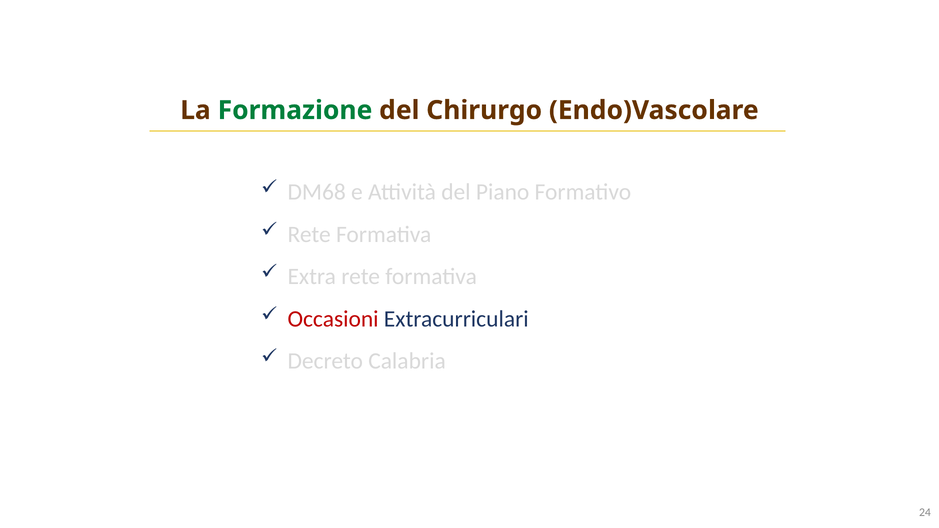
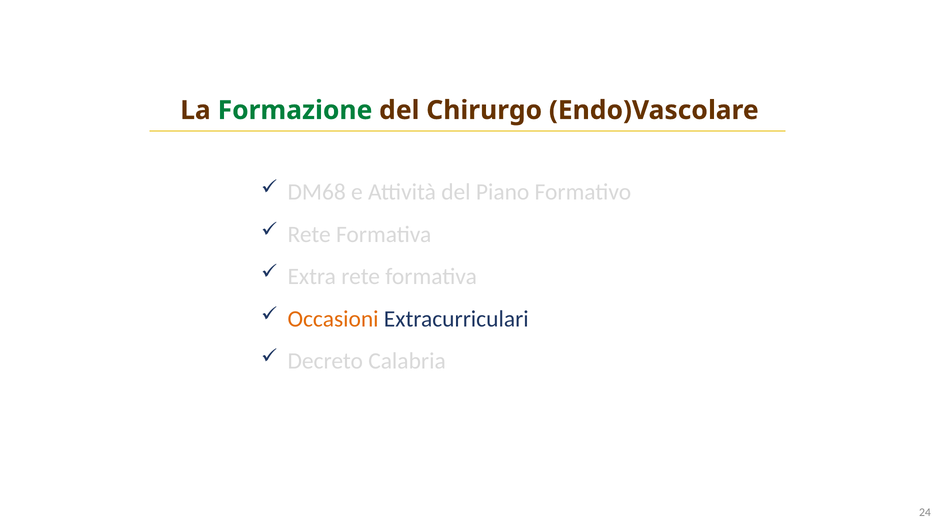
Occasioni colour: red -> orange
